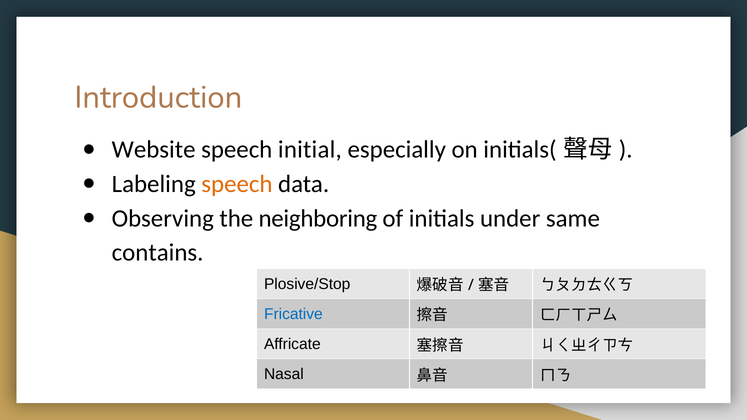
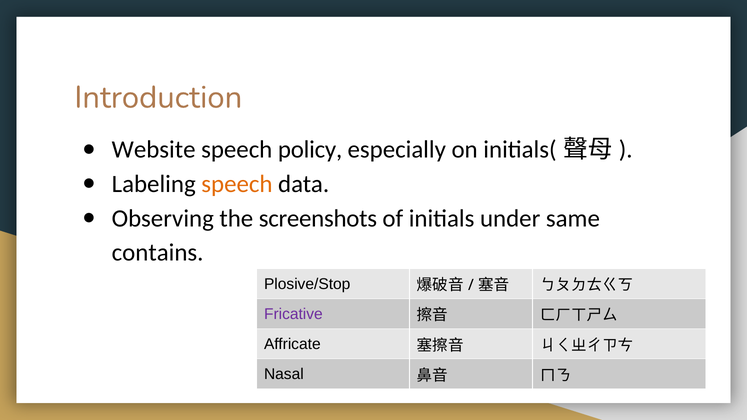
initial: initial -> policy
neighboring: neighboring -> screenshots
Fricative colour: blue -> purple
